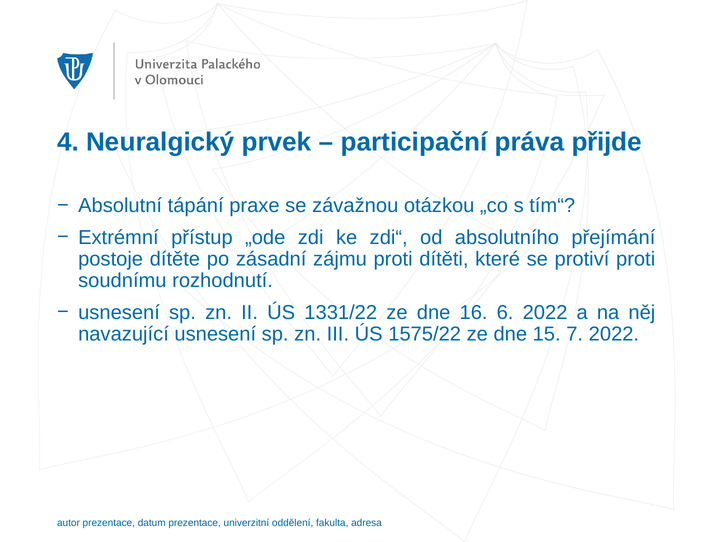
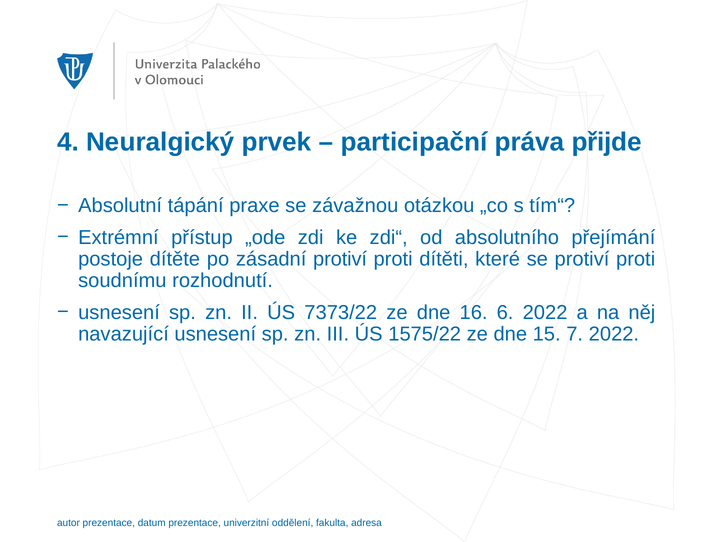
zásadní zájmu: zájmu -> protiví
1331/22: 1331/22 -> 7373/22
